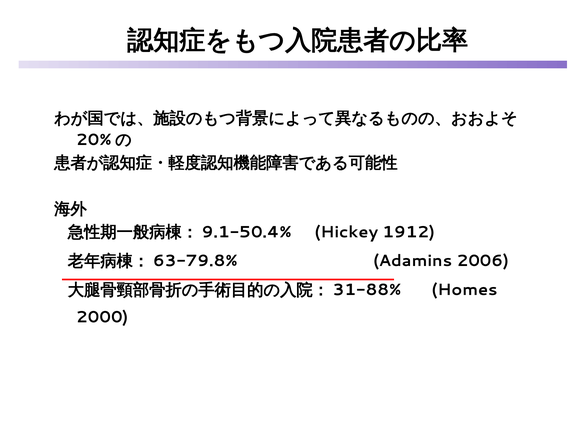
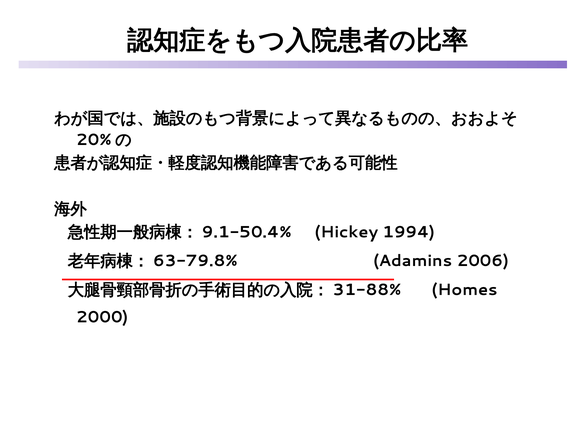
1912: 1912 -> 1994
